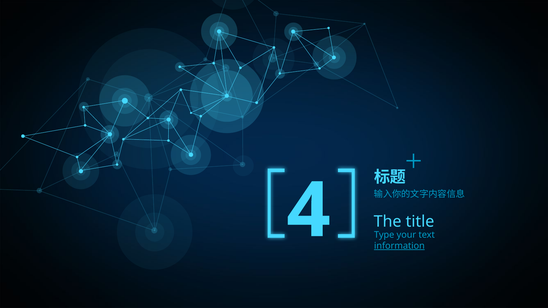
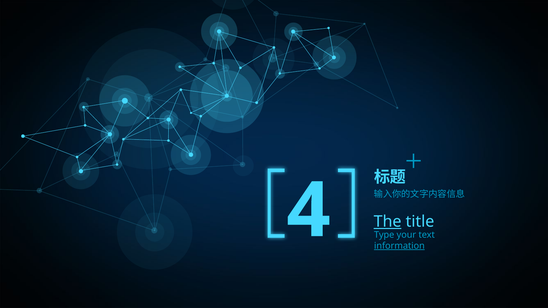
The underline: none -> present
